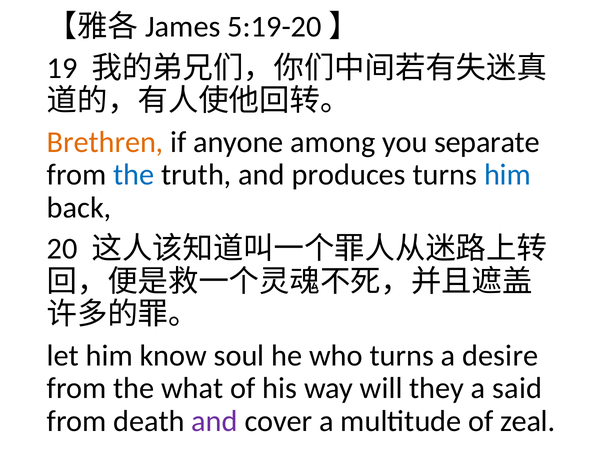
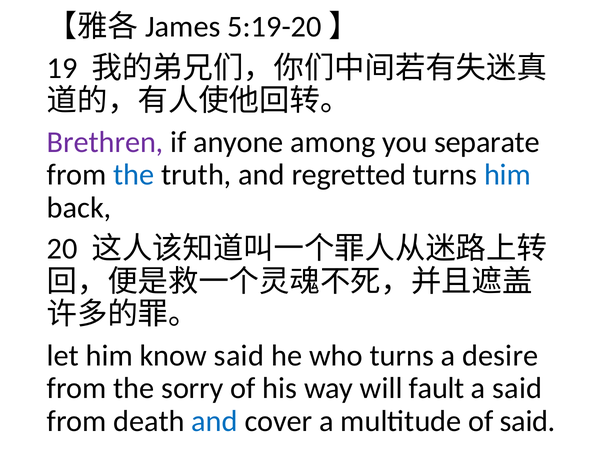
Brethren colour: orange -> purple
produces: produces -> regretted
know soul: soul -> said
what: what -> sorry
they: they -> fault
and at (215, 421) colour: purple -> blue
of zeal: zeal -> said
